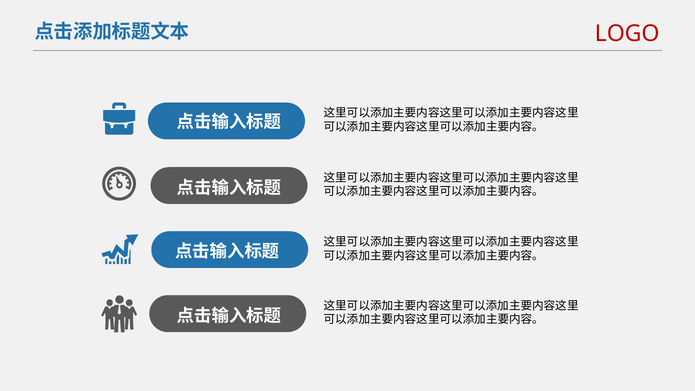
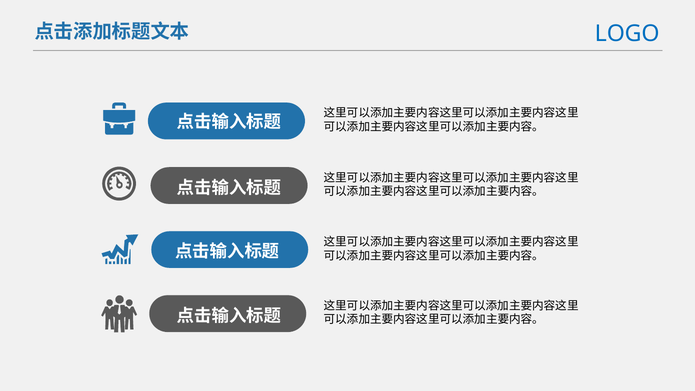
LOGO colour: red -> blue
